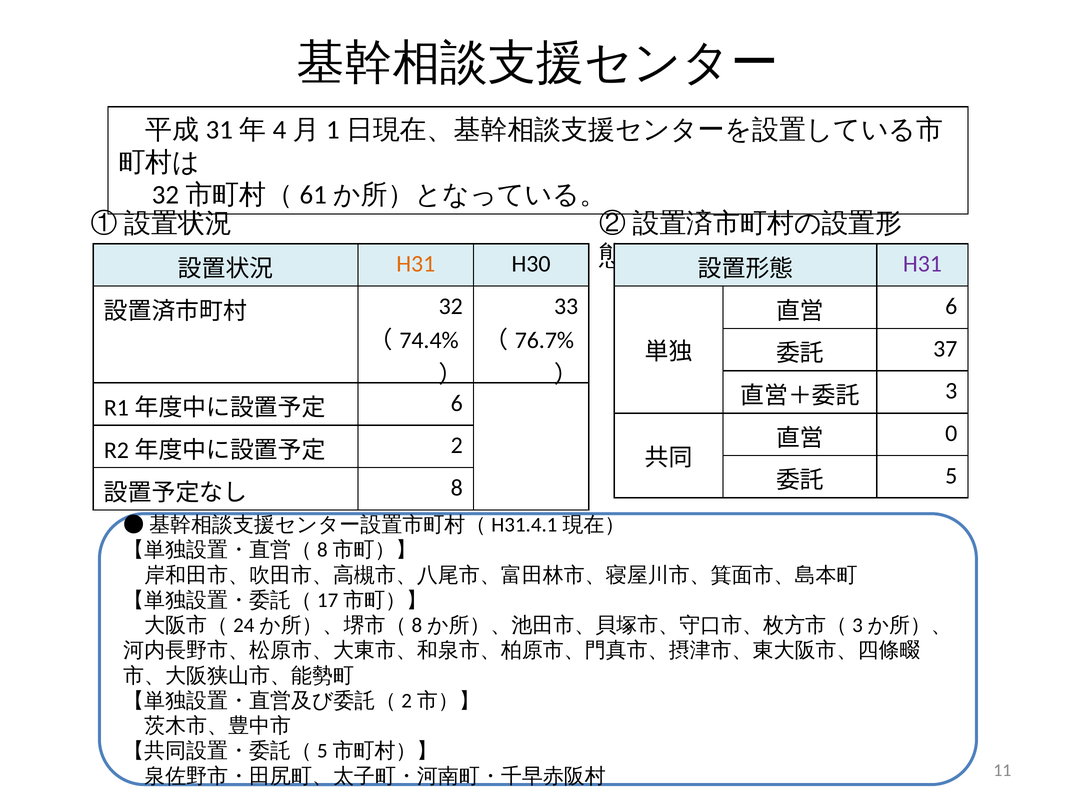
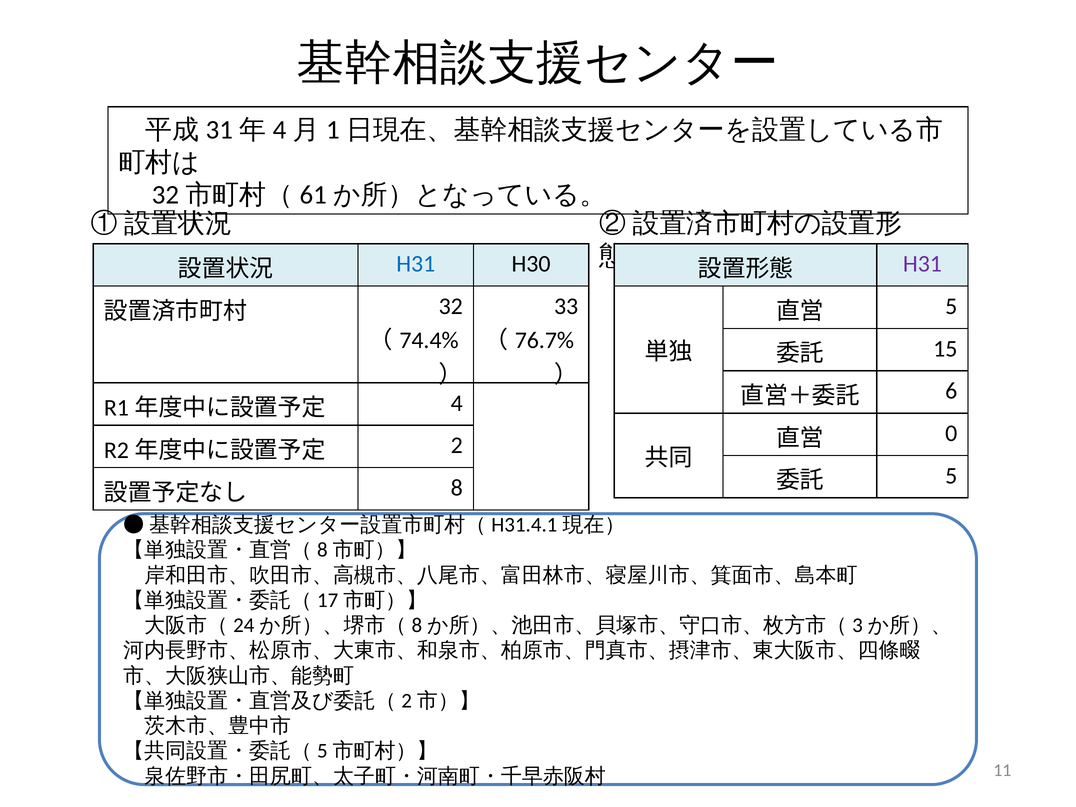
H31 at (416, 264) colour: orange -> blue
6 at (951, 306): 6 -> 5
37: 37 -> 15
3: 3 -> 6
6 at (457, 403): 6 -> 4
